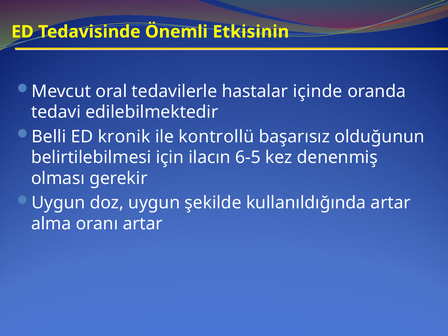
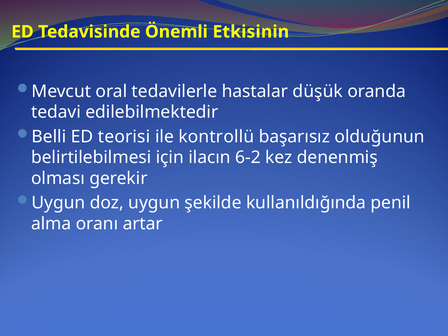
içinde: içinde -> düşük
kronik: kronik -> teorisi
6-5: 6-5 -> 6-2
kullanıldığında artar: artar -> penil
